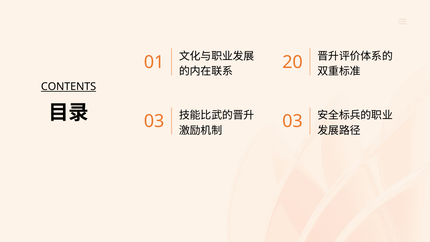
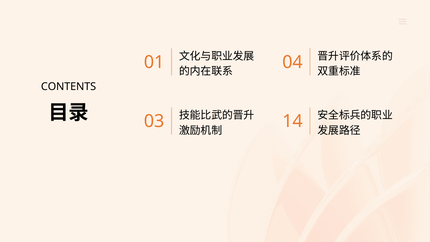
20: 20 -> 04
CONTENTS underline: present -> none
03 at (292, 121): 03 -> 14
